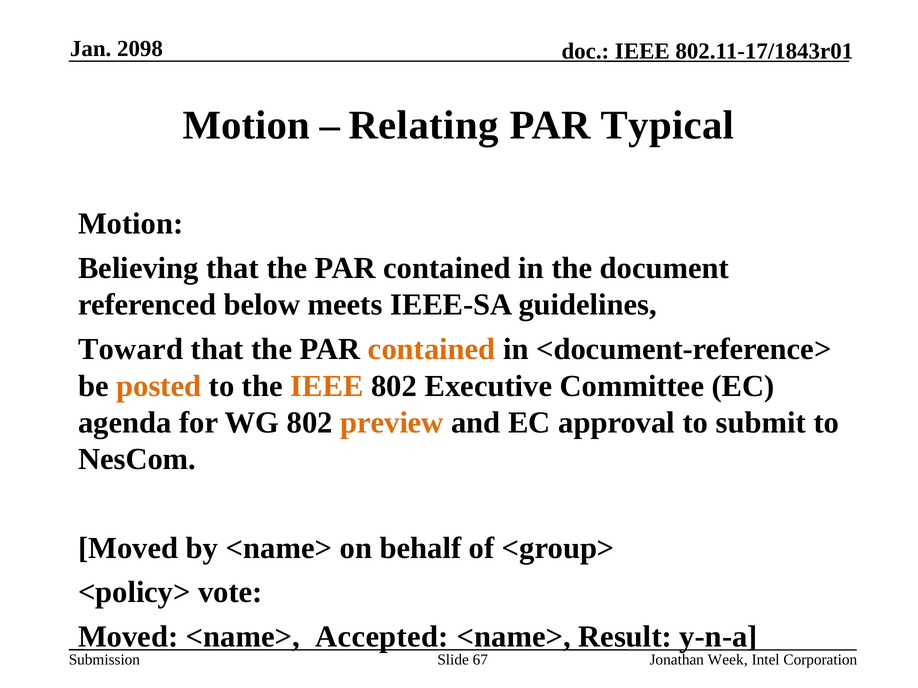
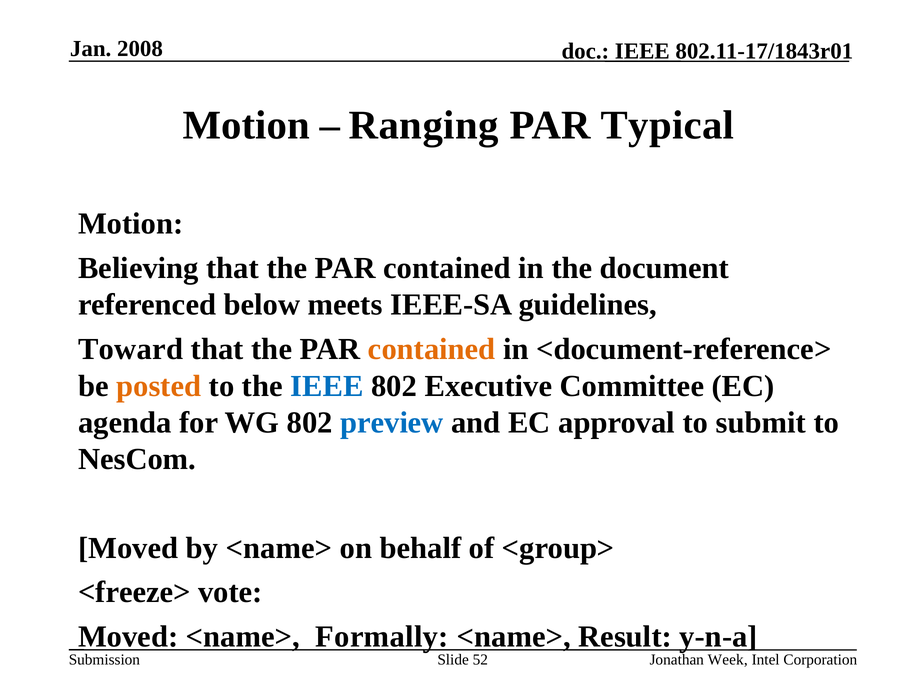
2098: 2098 -> 2008
Relating: Relating -> Ranging
IEEE at (327, 386) colour: orange -> blue
preview colour: orange -> blue
<policy>: <policy> -> <freeze>
Accepted: Accepted -> Formally
67: 67 -> 52
